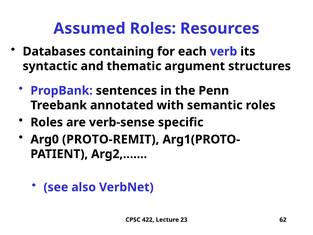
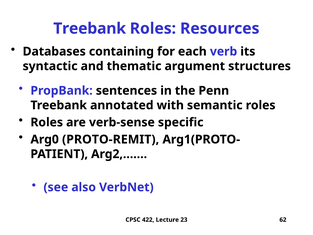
Assumed at (89, 28): Assumed -> Treebank
